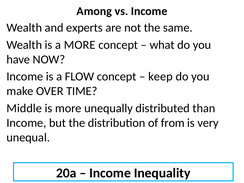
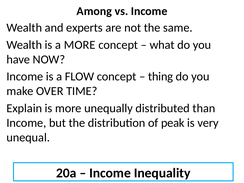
keep: keep -> thing
Middle: Middle -> Explain
from: from -> peak
